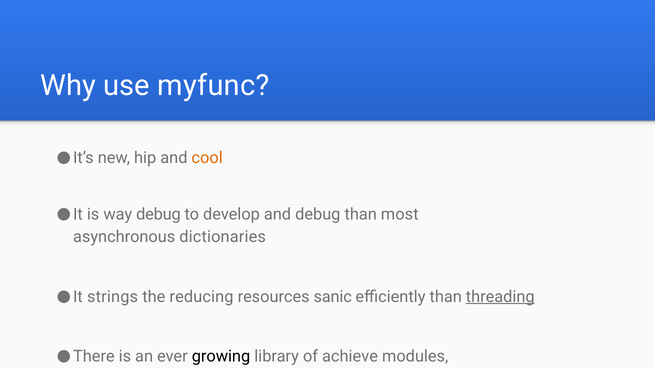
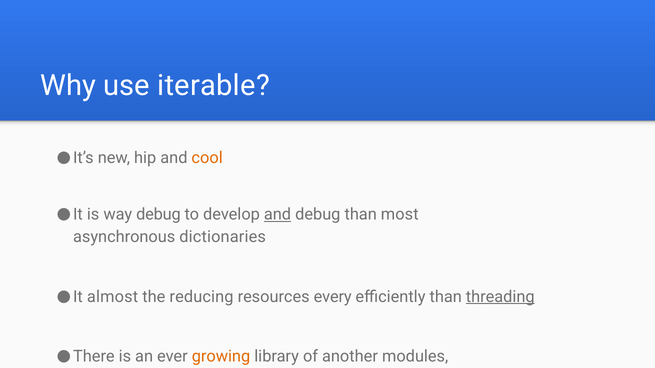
myfunc: myfunc -> iterable
and at (278, 215) underline: none -> present
strings: strings -> almost
sanic: sanic -> every
growing colour: black -> orange
achieve: achieve -> another
